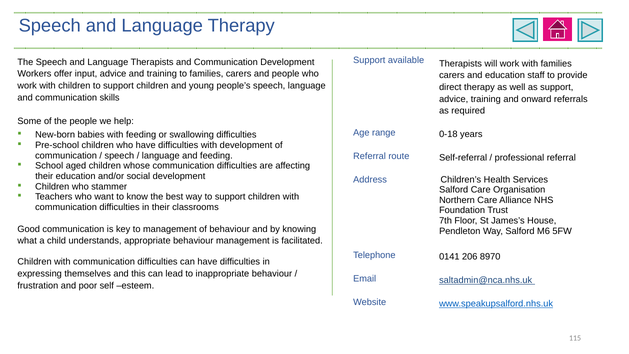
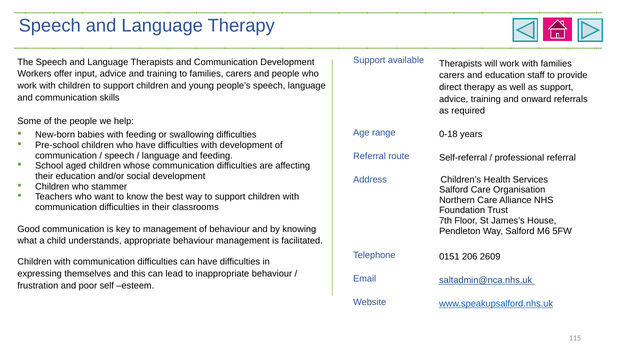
0141: 0141 -> 0151
8970: 8970 -> 2609
